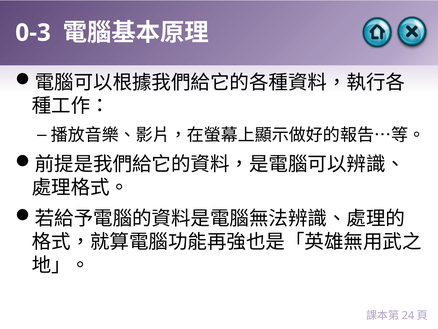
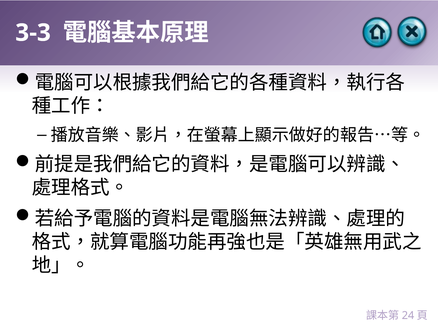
0-3: 0-3 -> 3-3
